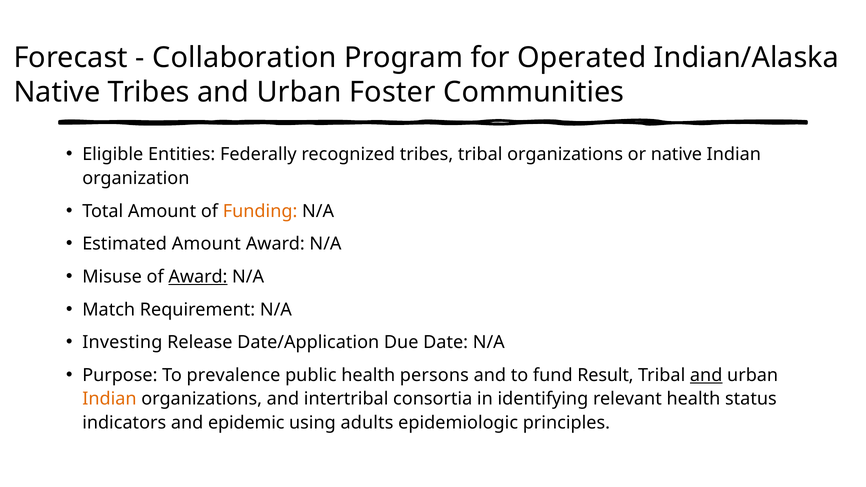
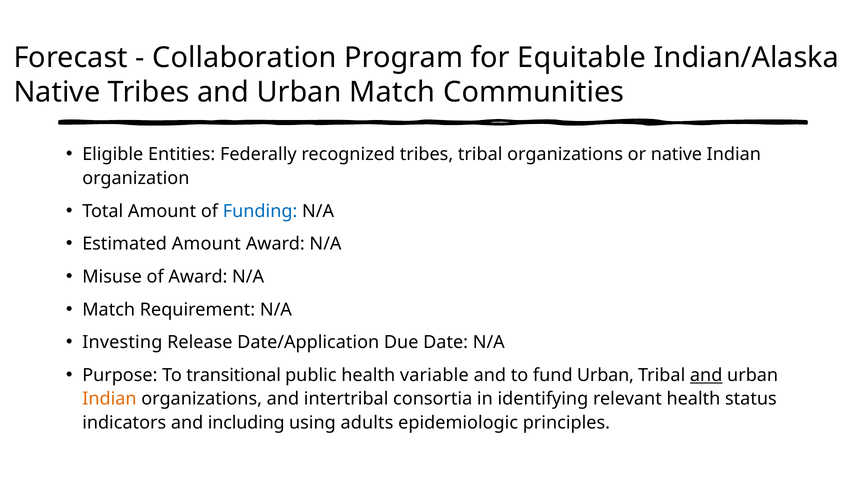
Operated: Operated -> Equitable
Urban Foster: Foster -> Match
Funding colour: orange -> blue
Award at (198, 277) underline: present -> none
prevalence: prevalence -> transitional
persons: persons -> variable
fund Result: Result -> Urban
epidemic: epidemic -> including
